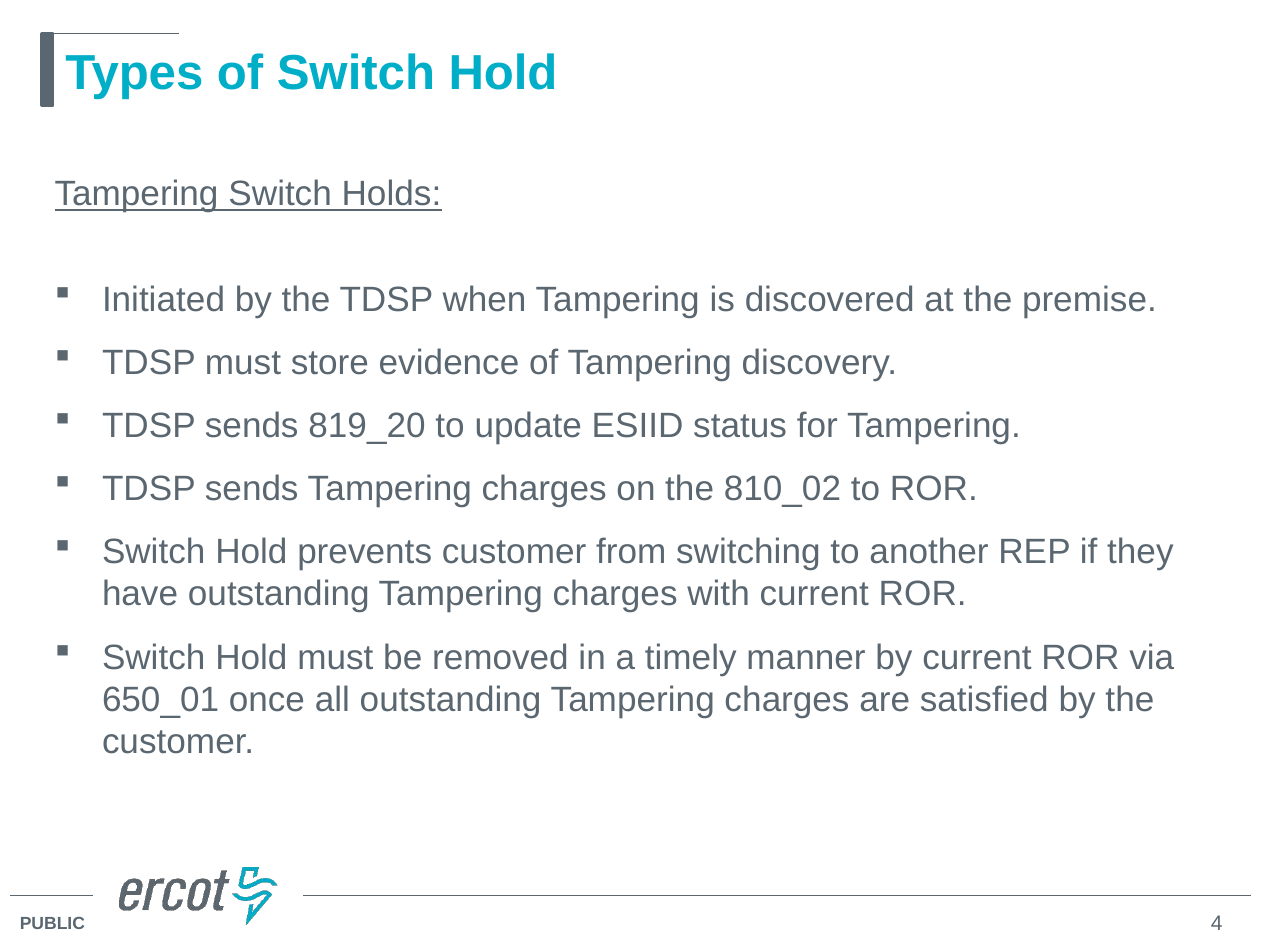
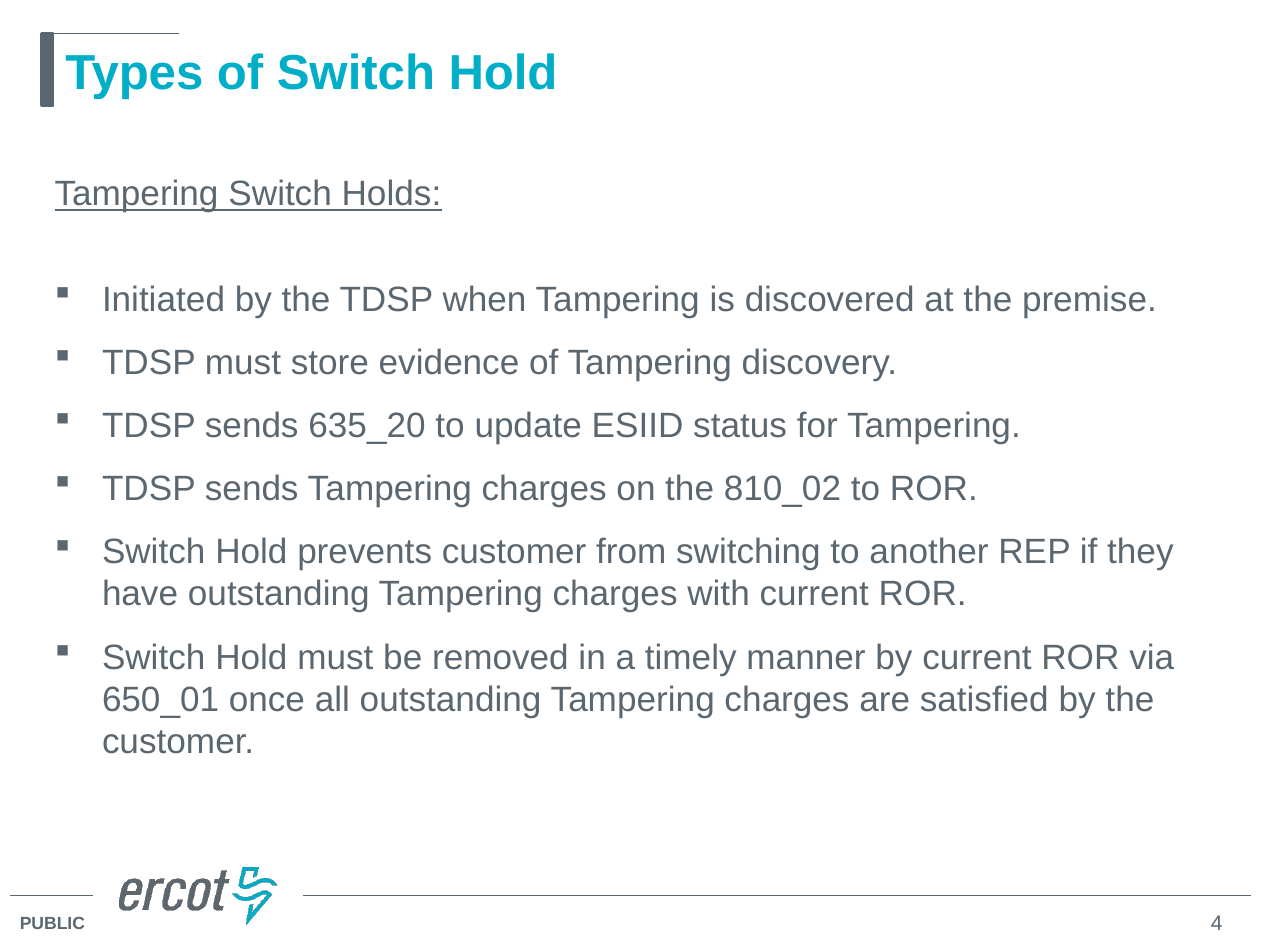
819_20: 819_20 -> 635_20
